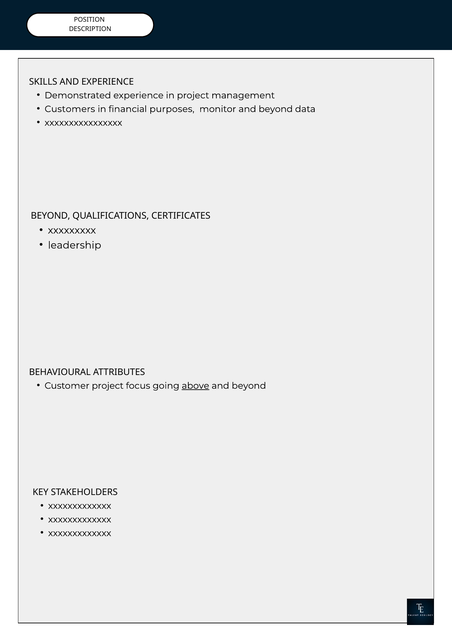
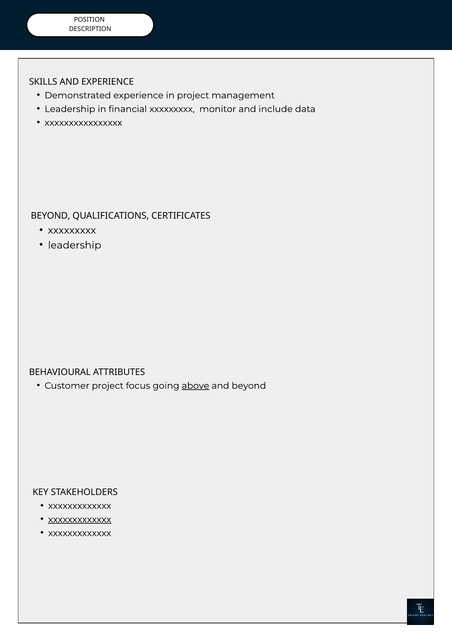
Customers at (70, 109): Customers -> Leadership
financial purposes: purposes -> xxxxxxxxx
monitor and beyond: beyond -> include
xxxxxxxxxxxxx at (80, 520) underline: none -> present
